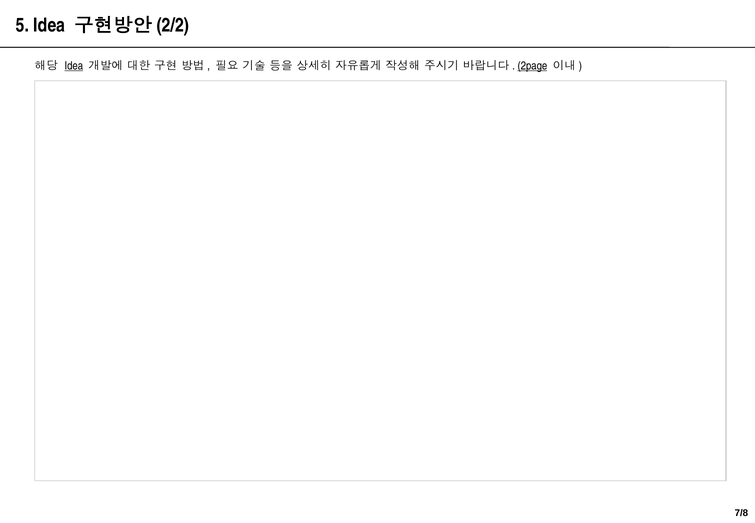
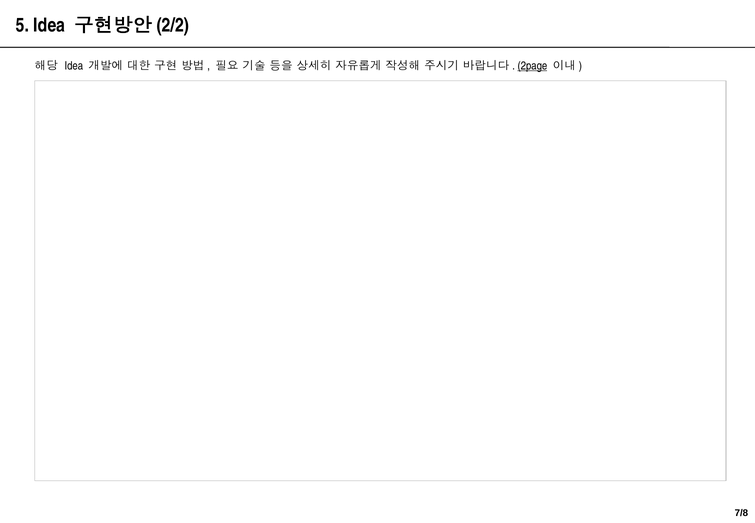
Idea at (74, 66) underline: present -> none
